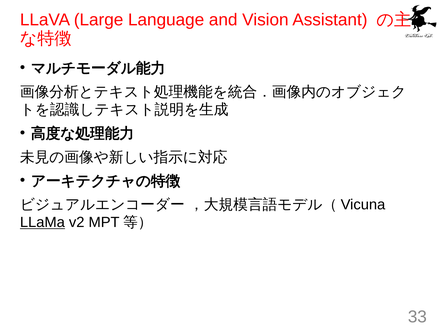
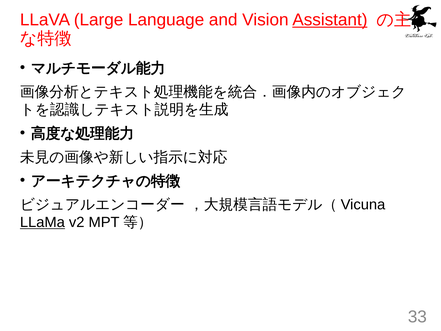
Assistant underline: none -> present
